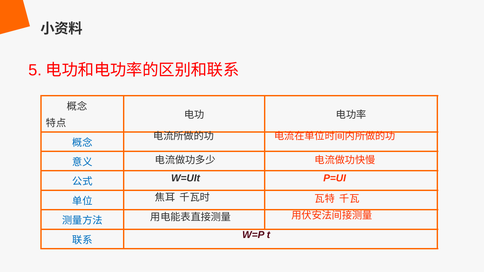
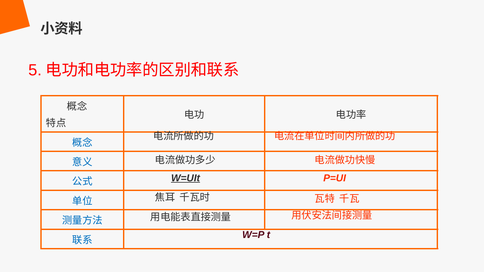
W=UIt underline: none -> present
